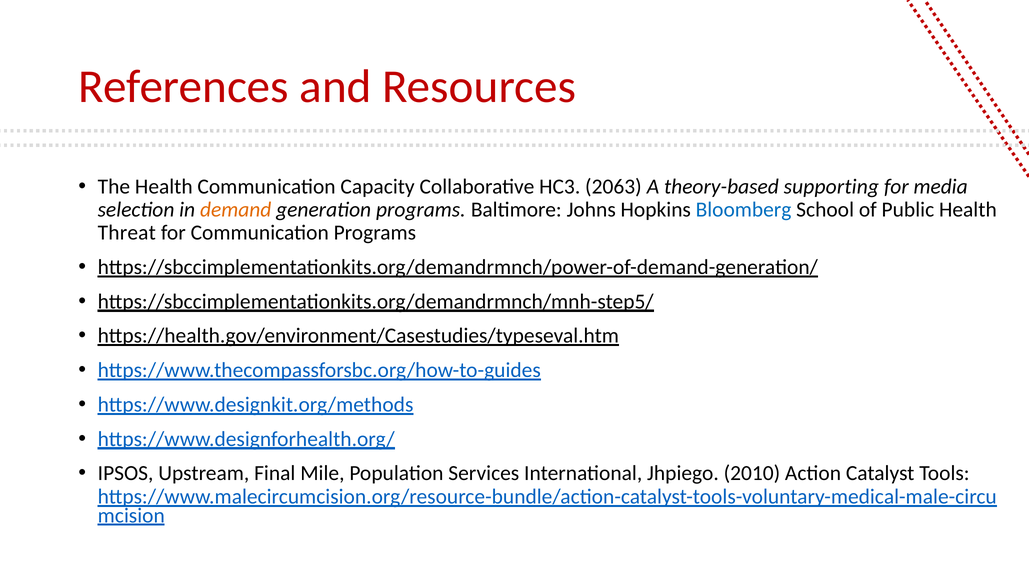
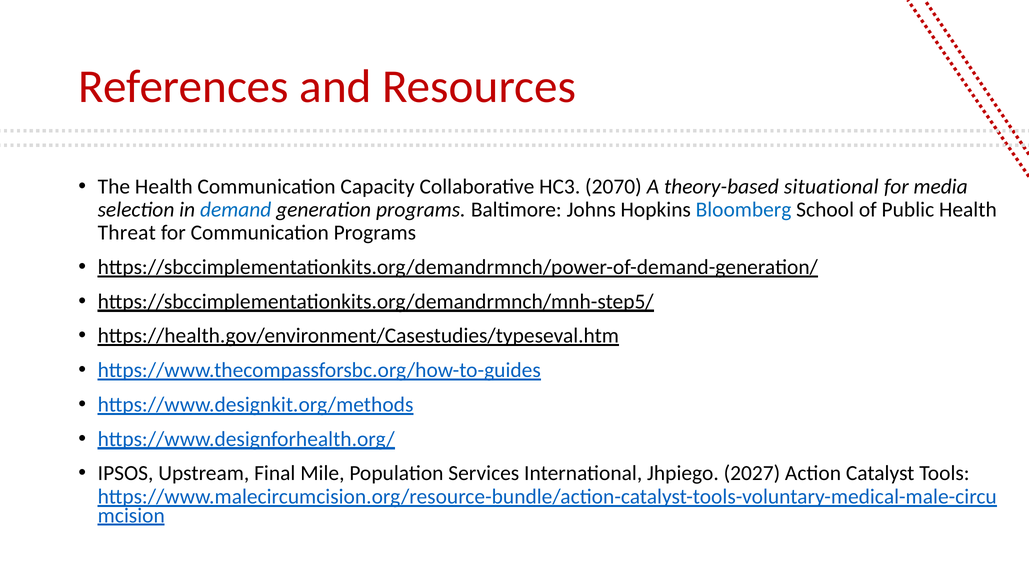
2063: 2063 -> 2070
supporting: supporting -> situational
demand colour: orange -> blue
2010: 2010 -> 2027
